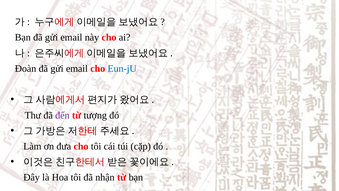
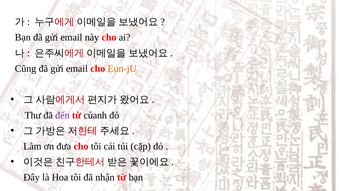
Đoàn: Đoàn -> Cũng
Eun-jU colour: blue -> orange
tượng: tượng -> củanh
